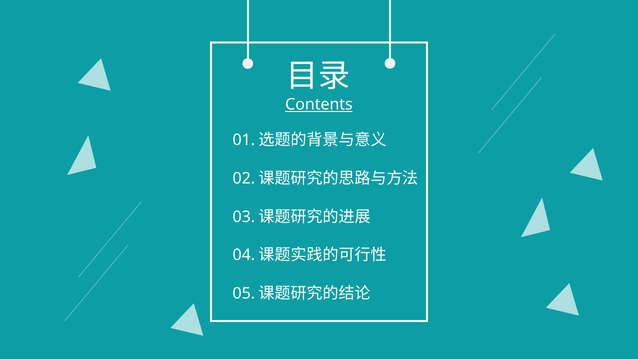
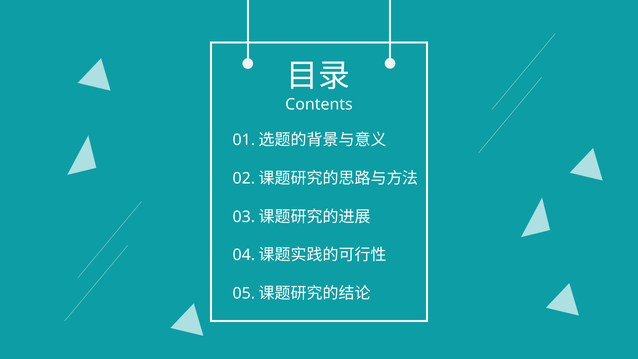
Contents underline: present -> none
